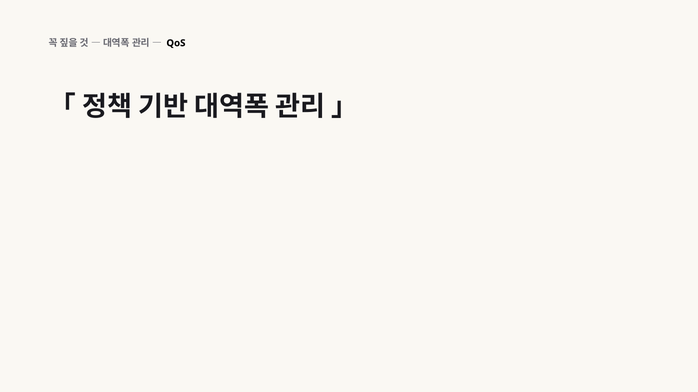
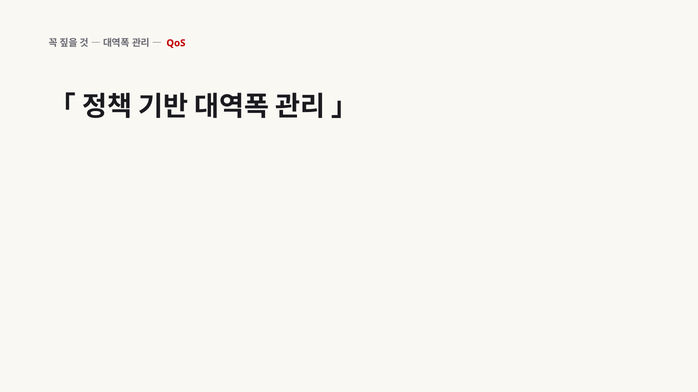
QoS colour: black -> red
